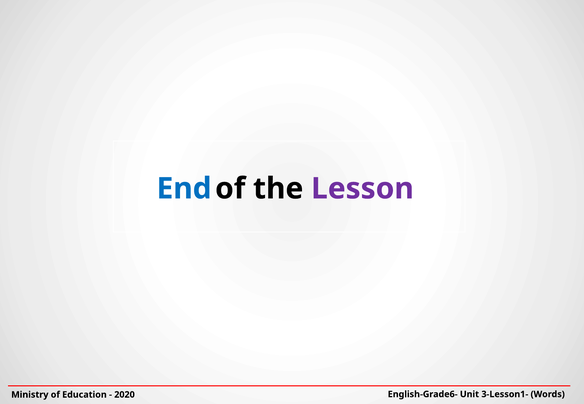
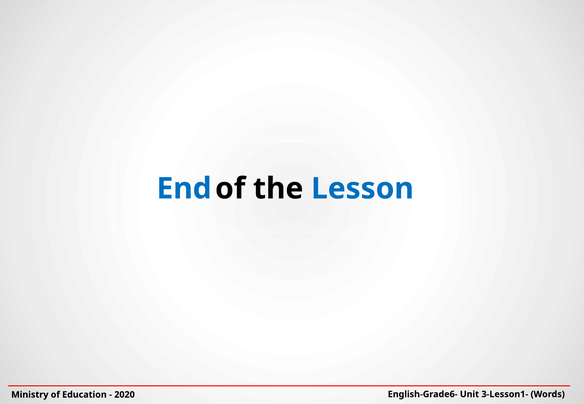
Lesson colour: purple -> blue
